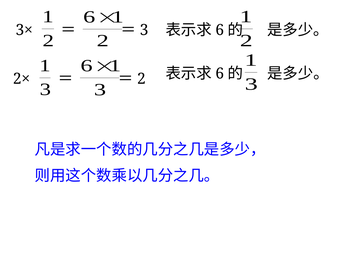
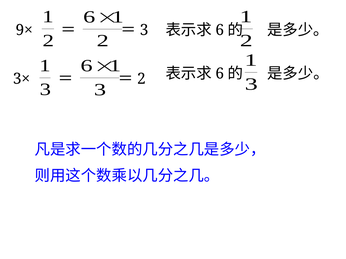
3×: 3× -> 9×
2×: 2× -> 3×
